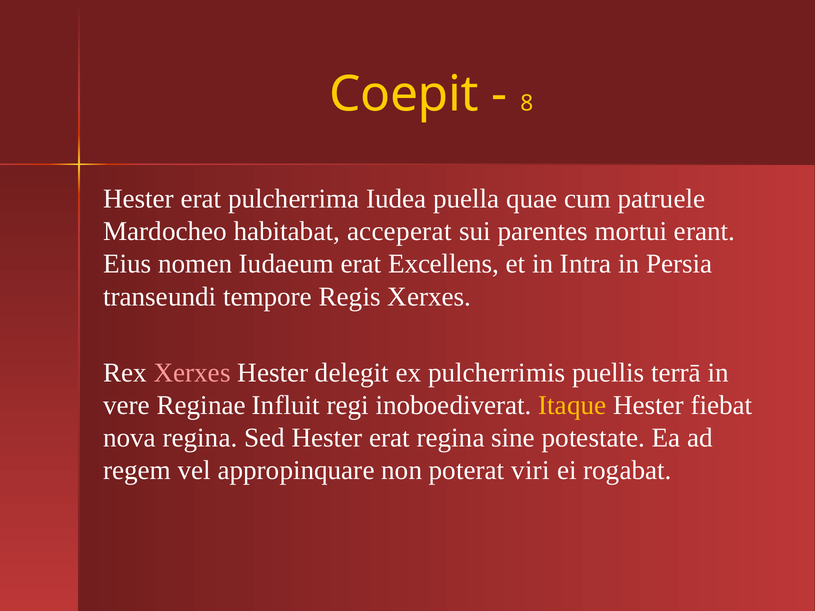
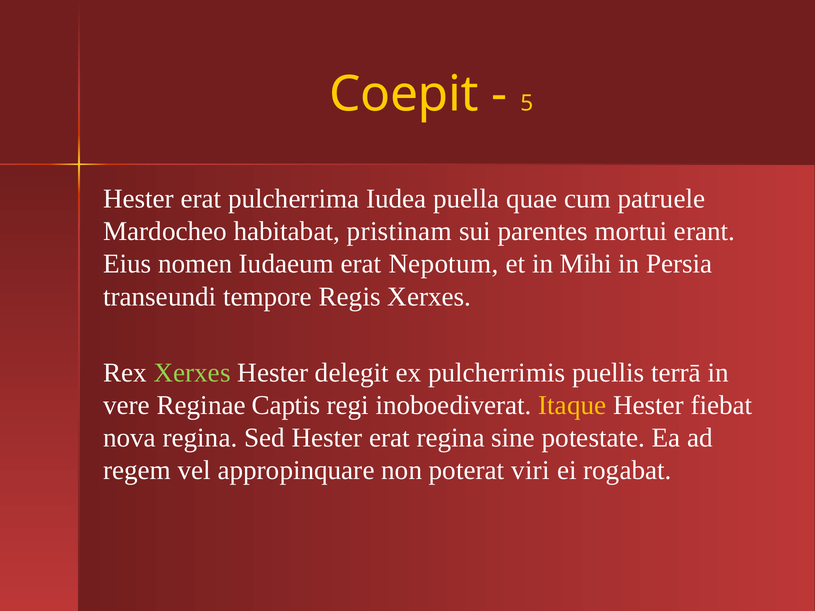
8: 8 -> 5
acceperat: acceperat -> pristinam
Excellens: Excellens -> Nepotum
Intra: Intra -> Mihi
Xerxes at (192, 373) colour: pink -> light green
Influit: Influit -> Captis
